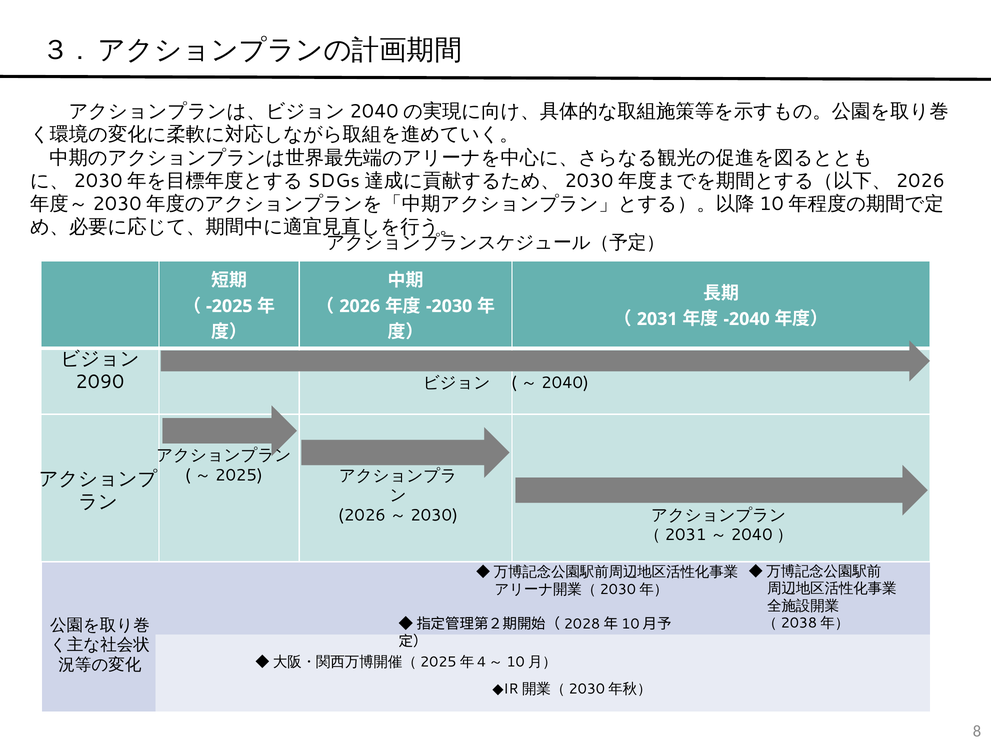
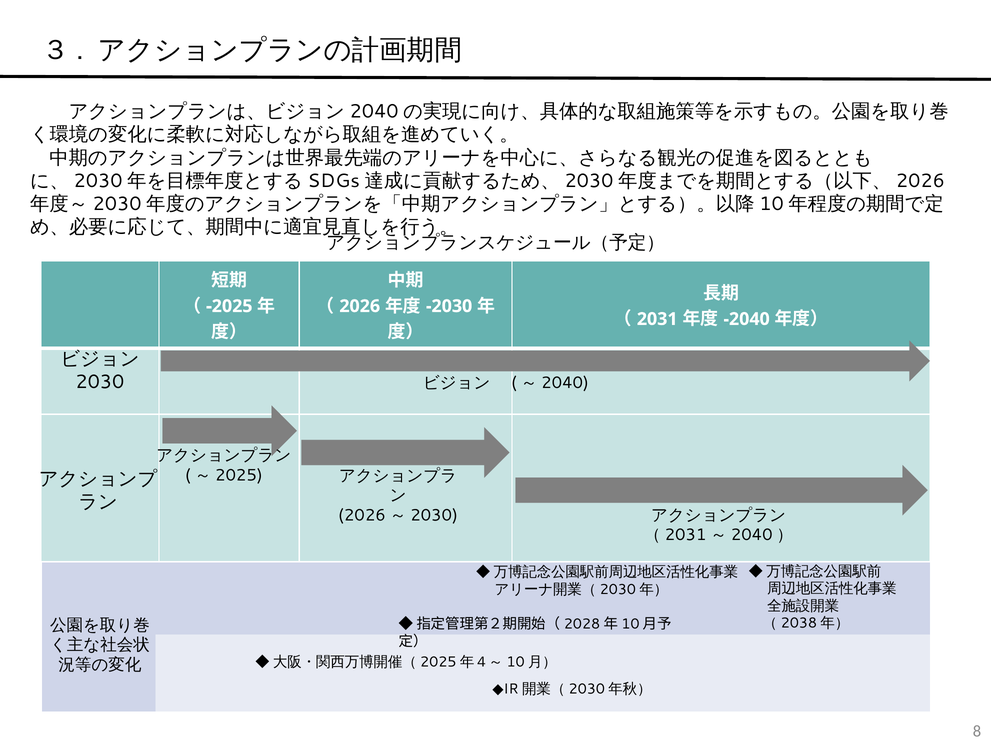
2090: 2090 -> 2030
